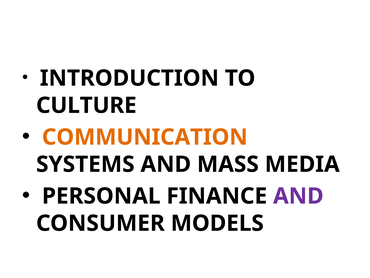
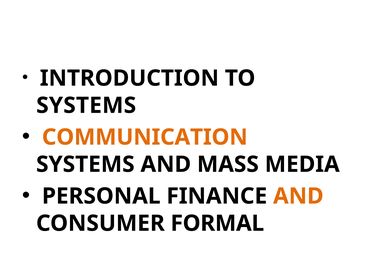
CULTURE at (86, 105): CULTURE -> SYSTEMS
AND at (298, 196) colour: purple -> orange
MODELS: MODELS -> FORMAL
